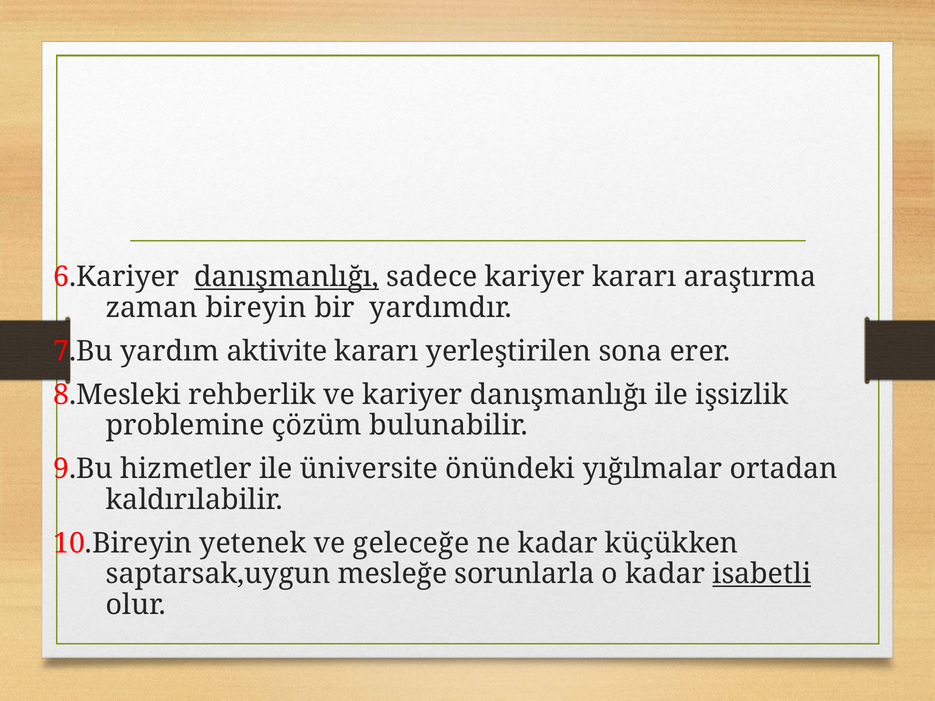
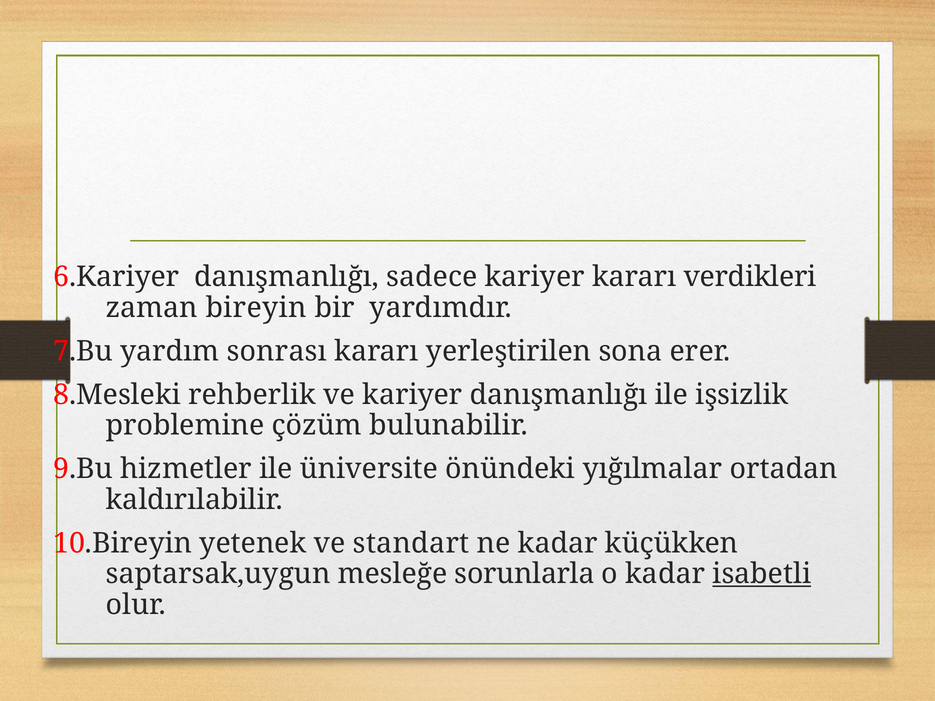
danışmanlığı at (287, 277) underline: present -> none
araştırma: araştırma -> verdikleri
aktivite: aktivite -> sonrası
geleceğe: geleceğe -> standart
